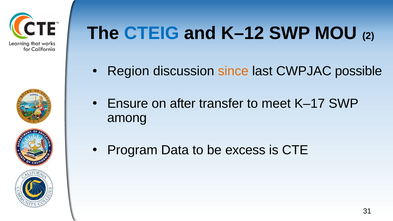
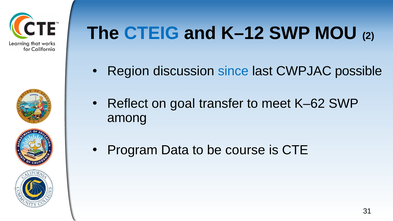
since colour: orange -> blue
Ensure: Ensure -> Reflect
after: after -> goal
K–17: K–17 -> K–62
excess: excess -> course
